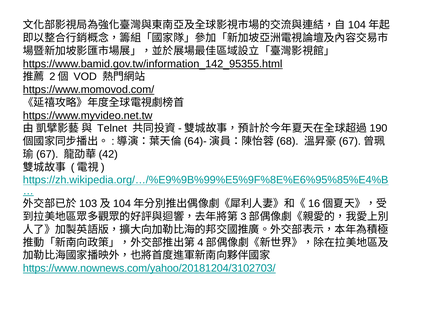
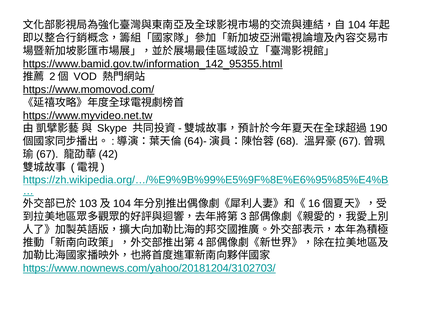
Telnet: Telnet -> Skype
